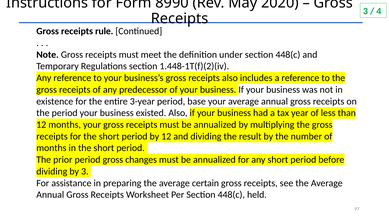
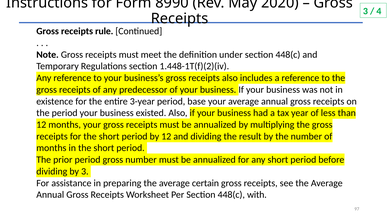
gross changes: changes -> number
held: held -> with
